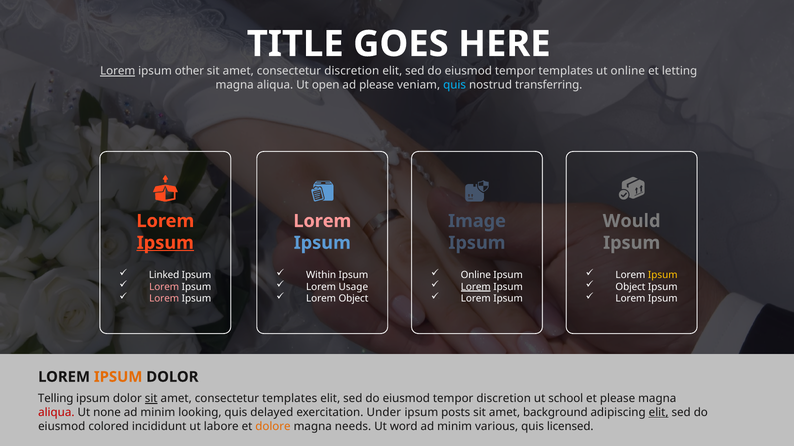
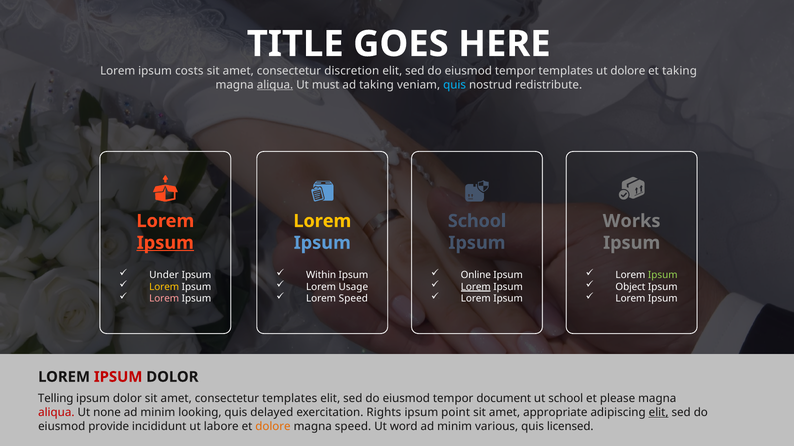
Lorem at (118, 71) underline: present -> none
other: other -> costs
ut online: online -> dolore
et letting: letting -> taking
aliqua at (275, 85) underline: none -> present
open: open -> must
ad please: please -> taking
transferring: transferring -> redistribute
Lorem at (322, 221) colour: pink -> yellow
Image at (477, 221): Image -> School
Would: Would -> Works
Linked: Linked -> Under
Ipsum at (663, 275) colour: yellow -> light green
Lorem at (164, 287) colour: pink -> yellow
Lorem Object: Object -> Speed
IPSUM at (118, 377) colour: orange -> red
sit at (151, 399) underline: present -> none
tempor discretion: discretion -> document
Under: Under -> Rights
posts: posts -> point
background: background -> appropriate
colored: colored -> provide
magna needs: needs -> speed
